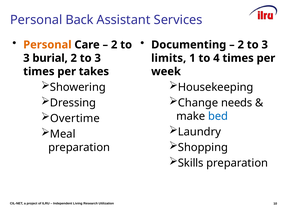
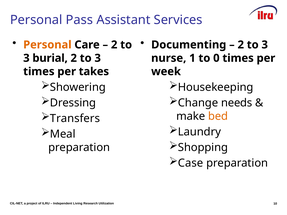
Back: Back -> Pass
limits: limits -> nurse
4: 4 -> 0
Overtime: Overtime -> Transfers
bed colour: blue -> orange
Skills: Skills -> Case
